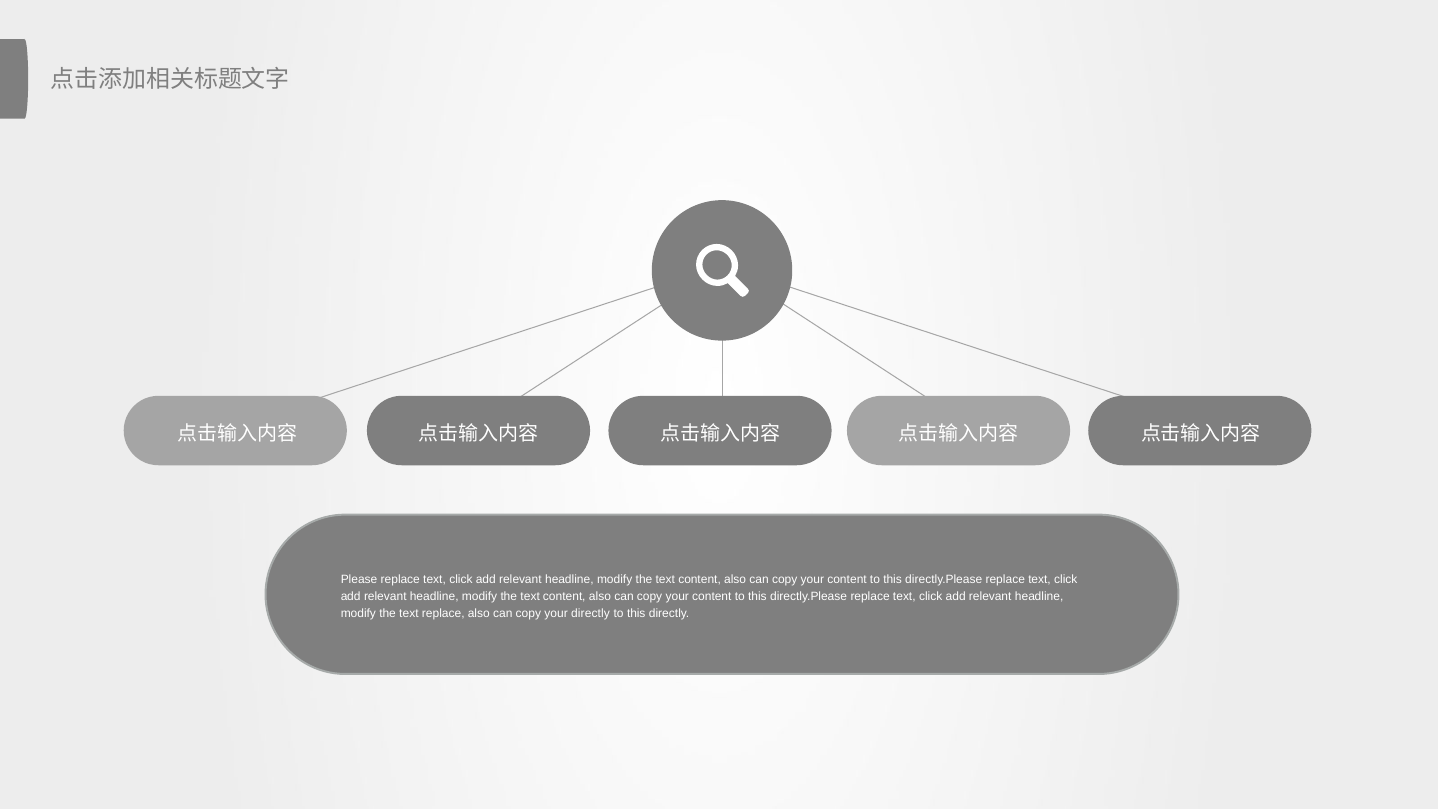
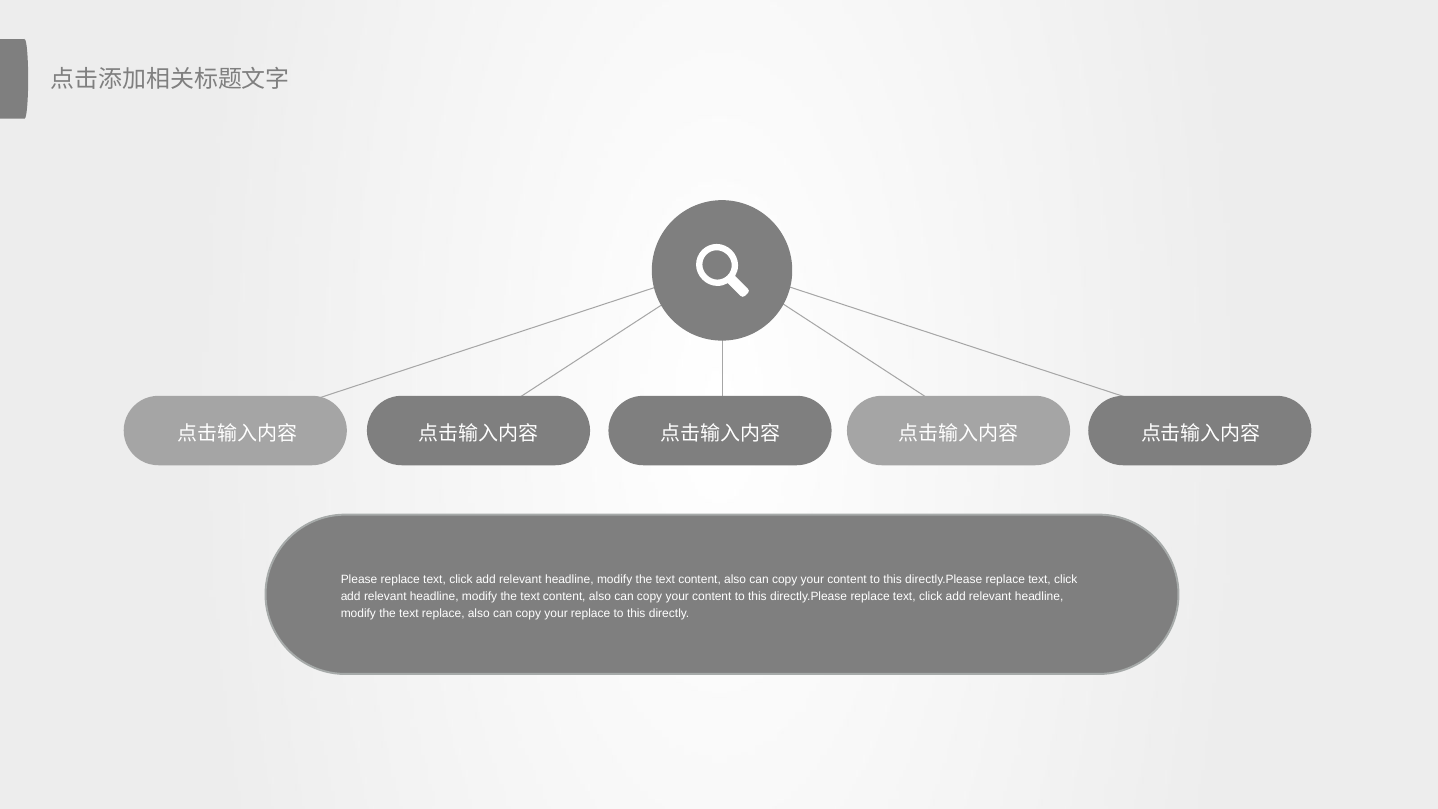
your directly: directly -> replace
